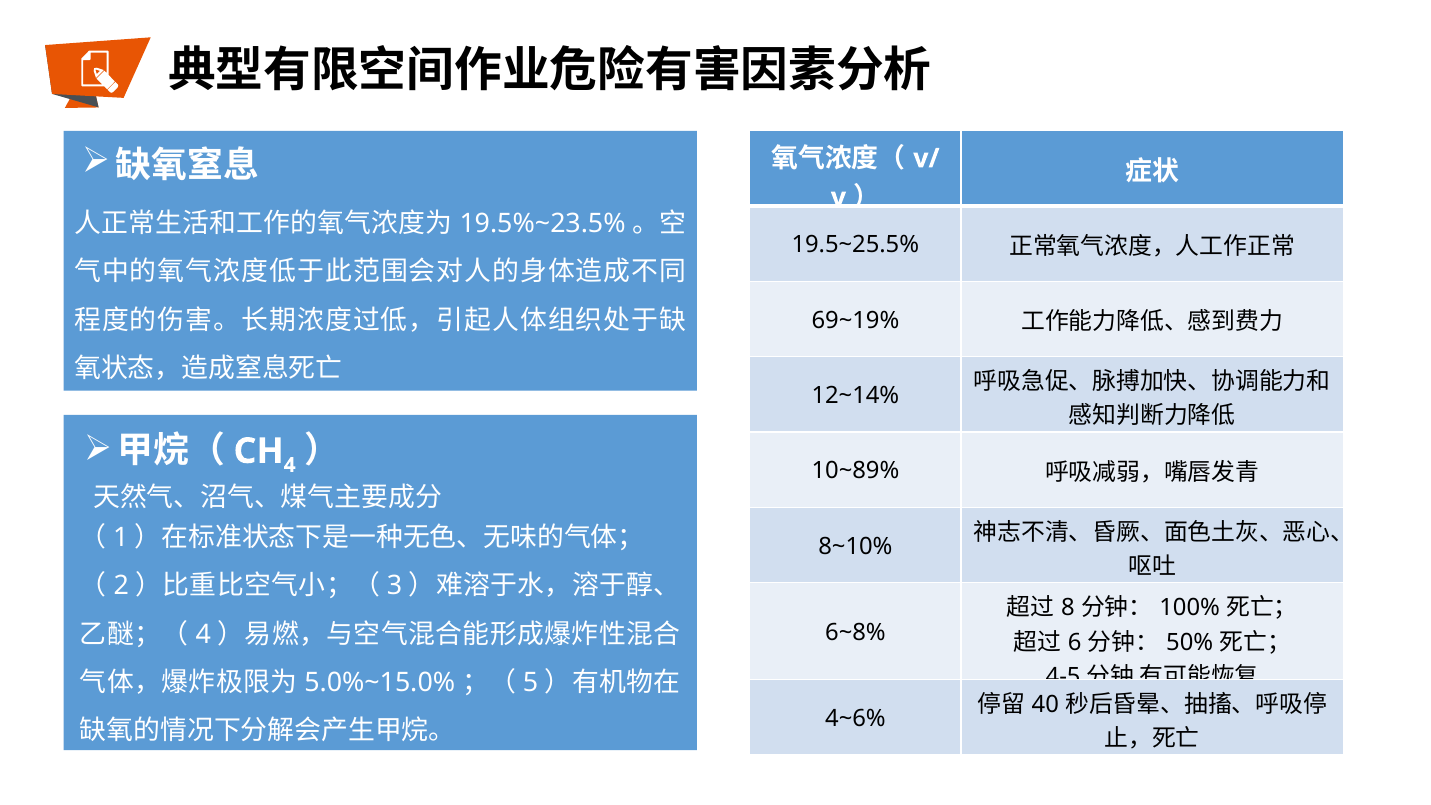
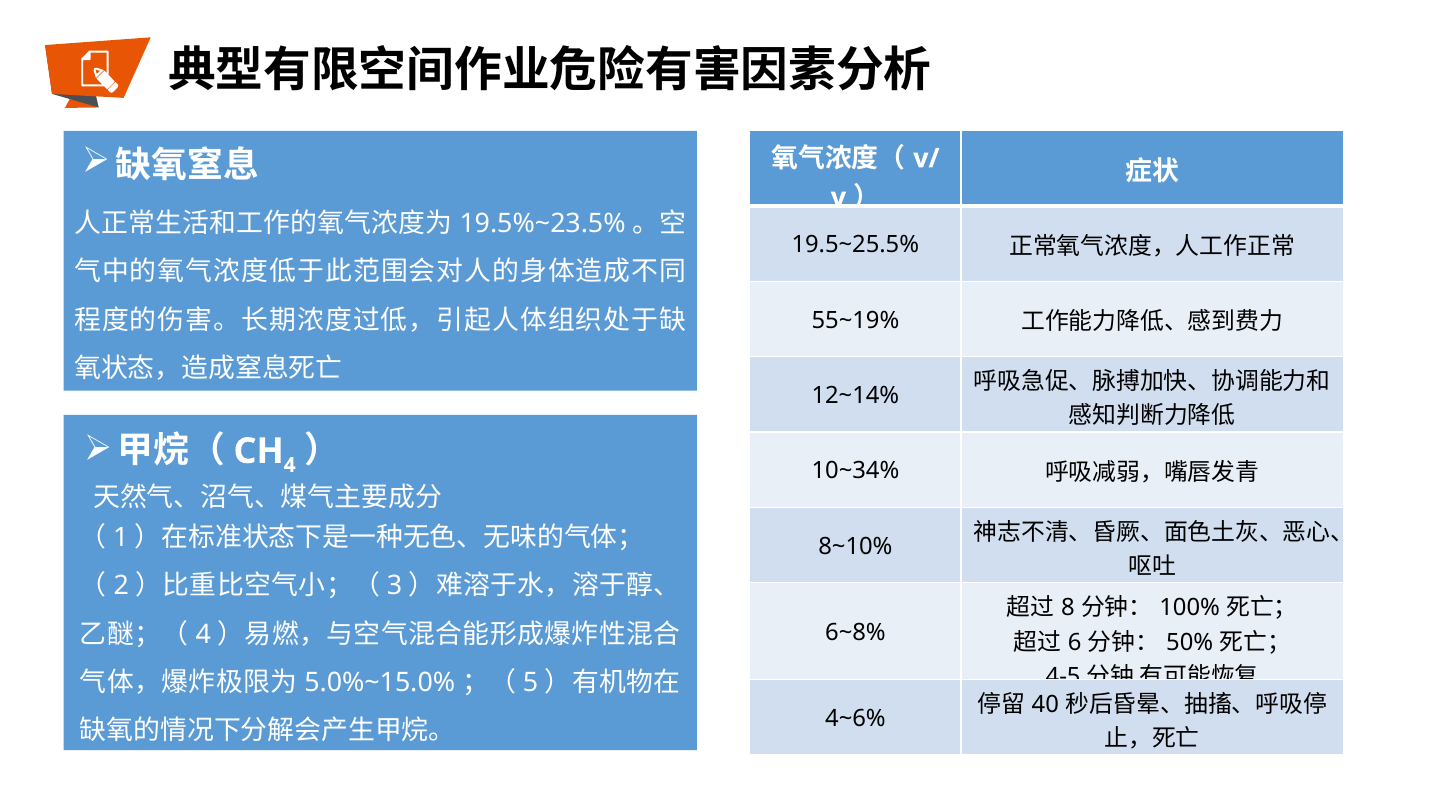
69~19%: 69~19% -> 55~19%
10~89%: 10~89% -> 10~34%
